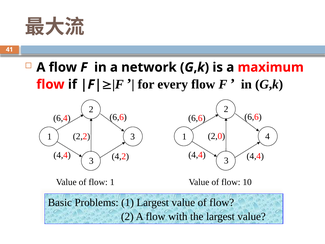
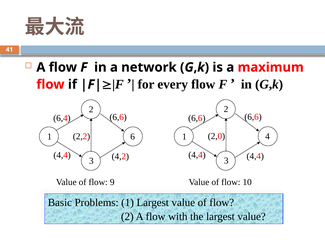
1 3: 3 -> 6
flow 1: 1 -> 9
